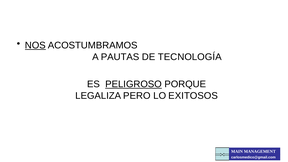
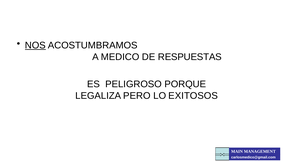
PAUTAS: PAUTAS -> MEDICO
TECNOLOGÍA: TECNOLOGÍA -> RESPUESTAS
PELIGROSO underline: present -> none
